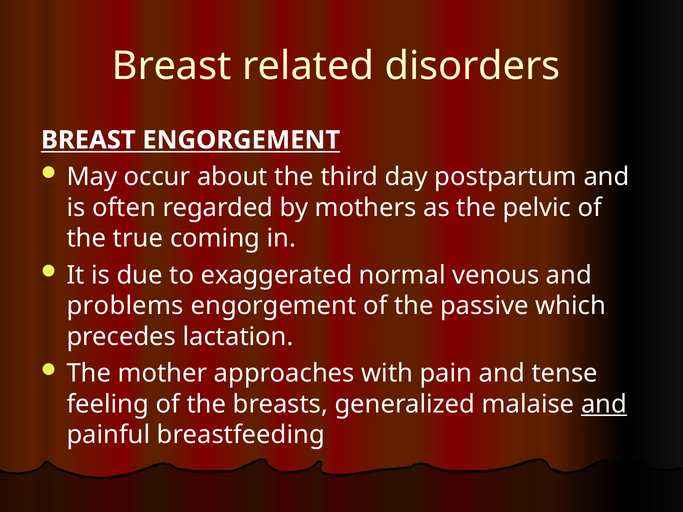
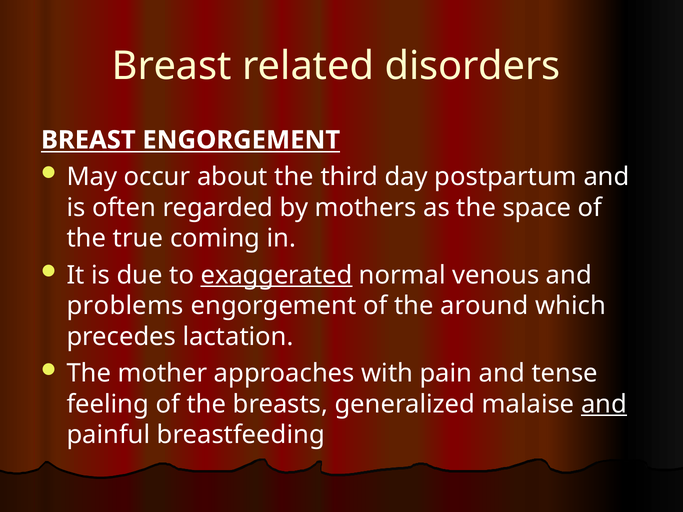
pelvic: pelvic -> space
exaggerated underline: none -> present
passive: passive -> around
